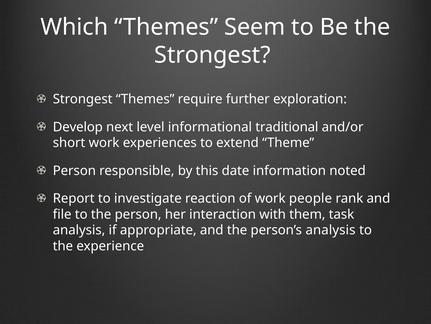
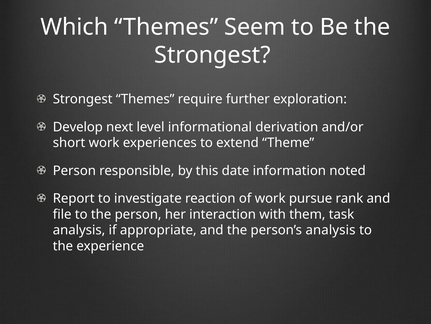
traditional: traditional -> derivation
people: people -> pursue
